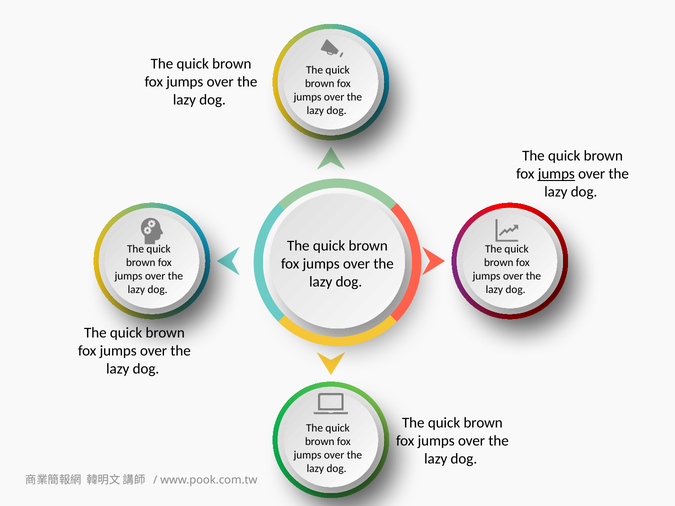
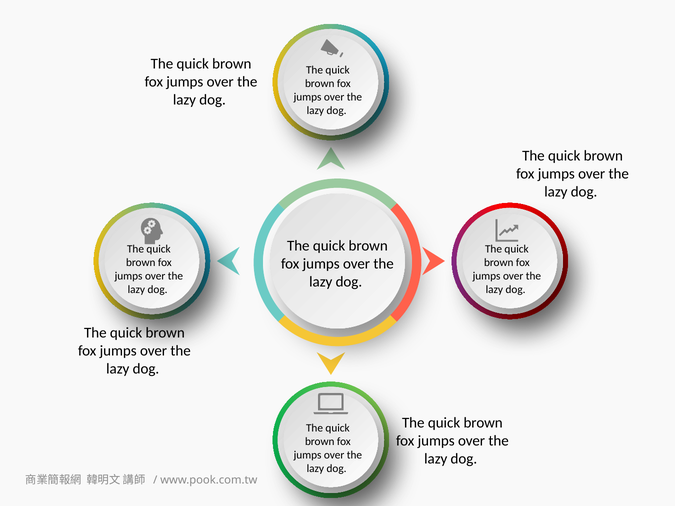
jumps at (556, 174) underline: present -> none
